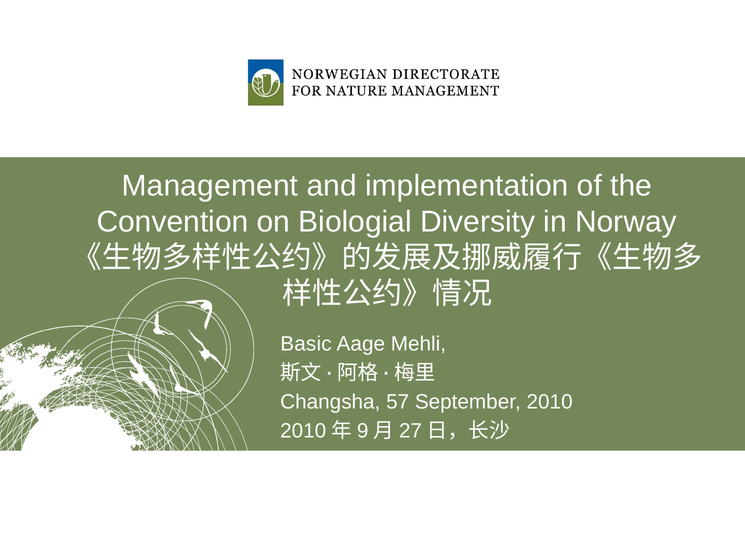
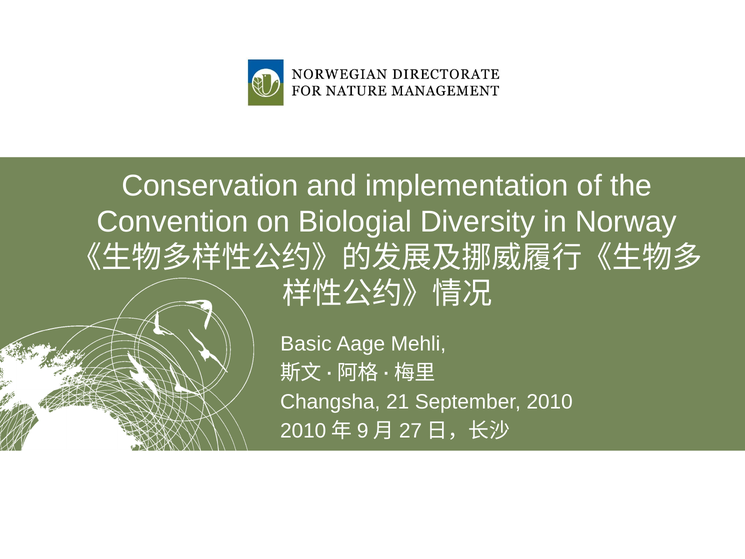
Management: Management -> Conservation
57: 57 -> 21
